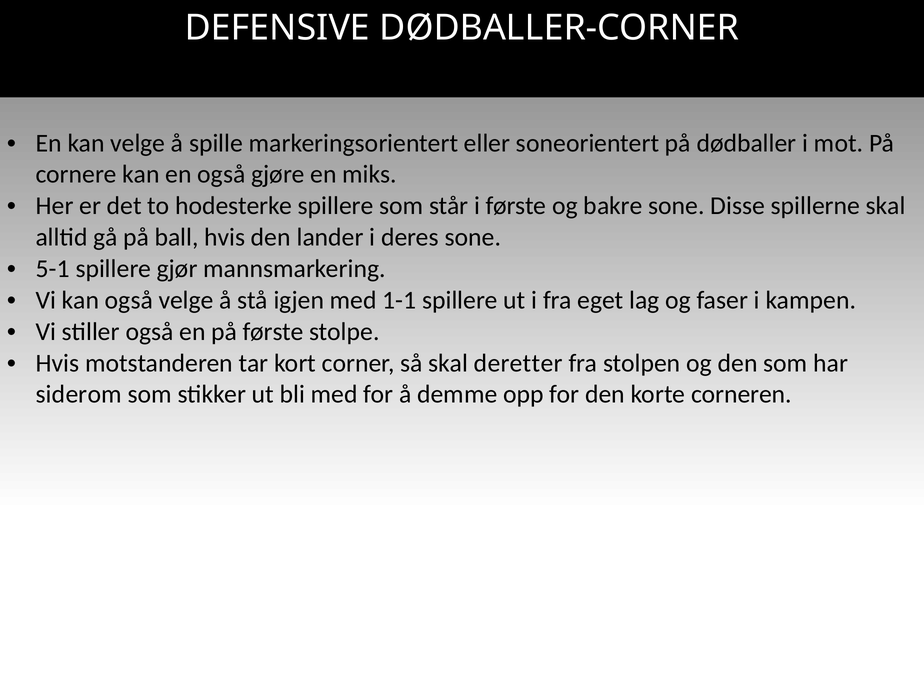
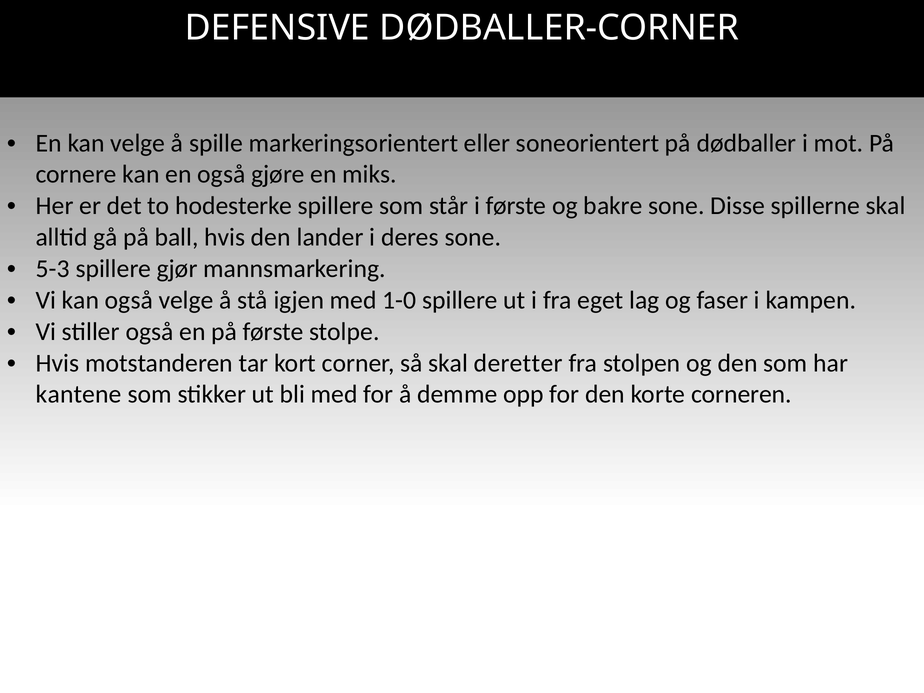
5-1: 5-1 -> 5-3
1-1: 1-1 -> 1-0
siderom: siderom -> kantene
